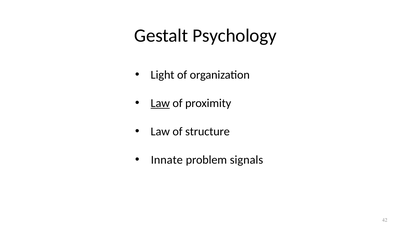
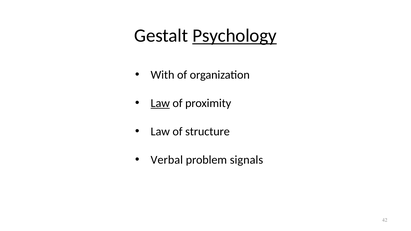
Psychology underline: none -> present
Light: Light -> With
Innate: Innate -> Verbal
